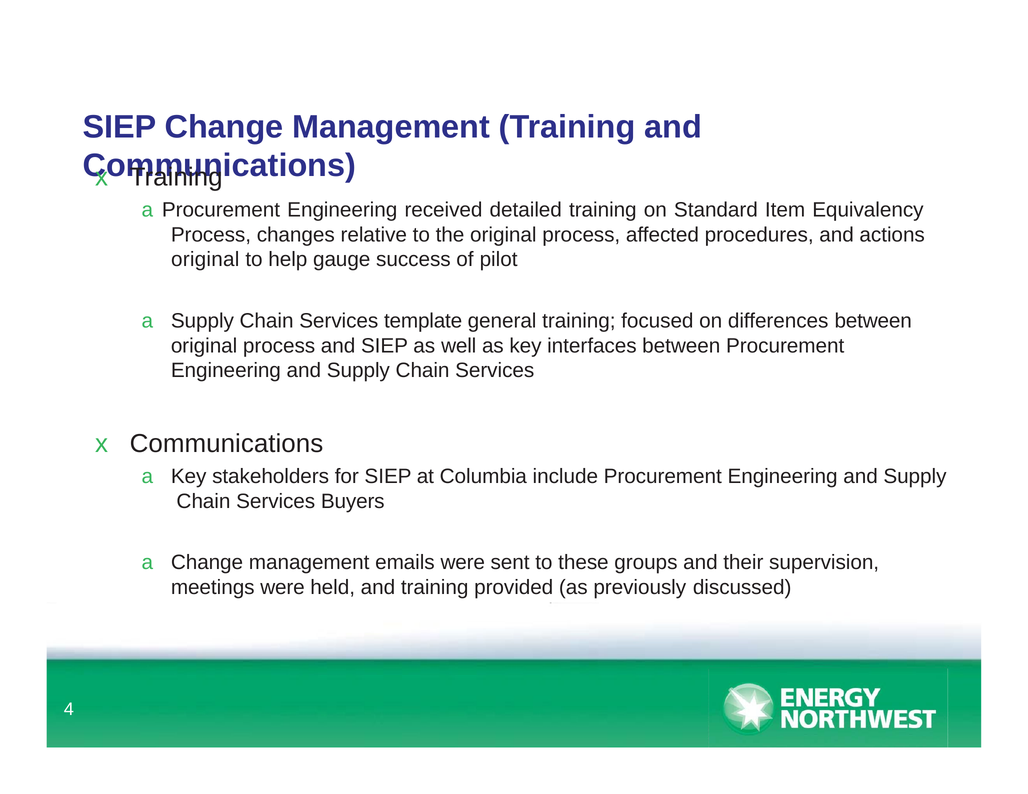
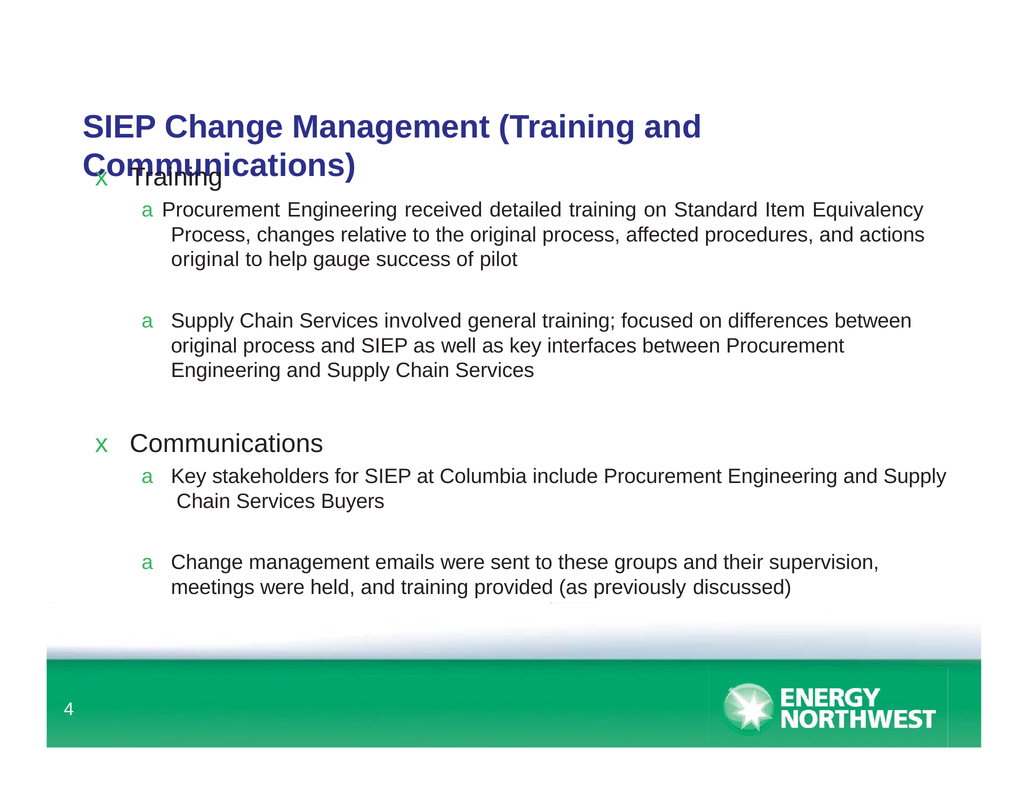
template: template -> involved
